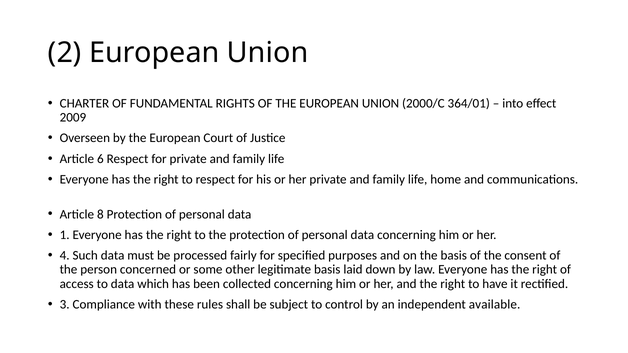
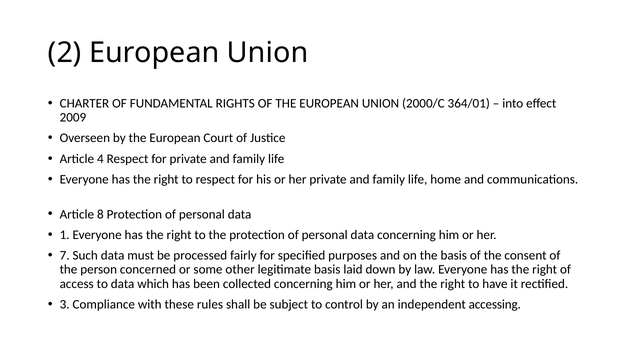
6: 6 -> 4
4: 4 -> 7
available: available -> accessing
